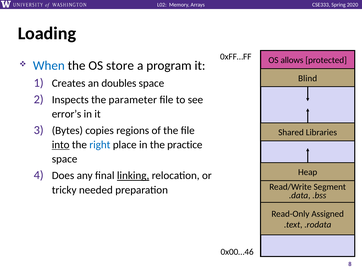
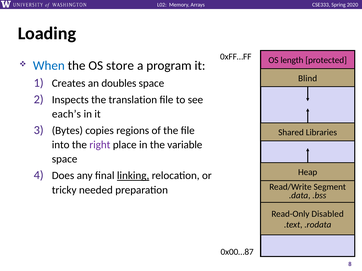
allows: allows -> length
parameter: parameter -> translation
error’s: error’s -> each’s
into underline: present -> none
right colour: blue -> purple
practice: practice -> variable
Assigned: Assigned -> Disabled
0x00…46: 0x00…46 -> 0x00…87
